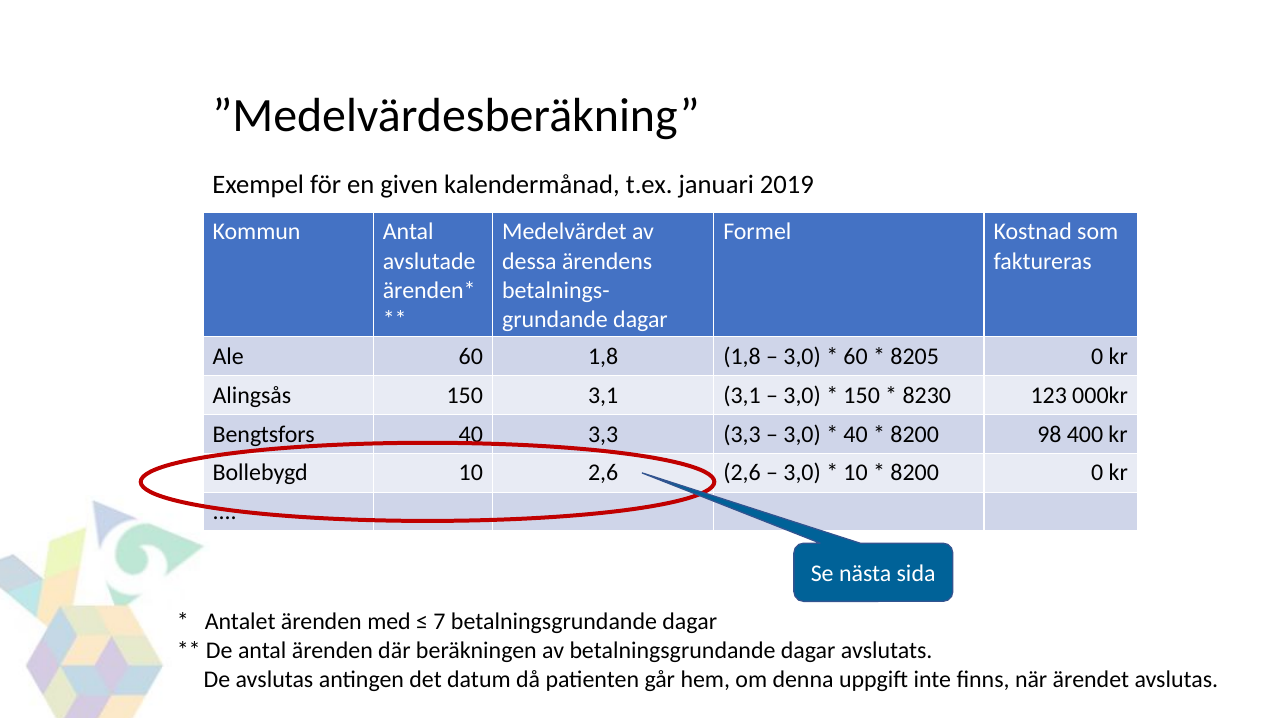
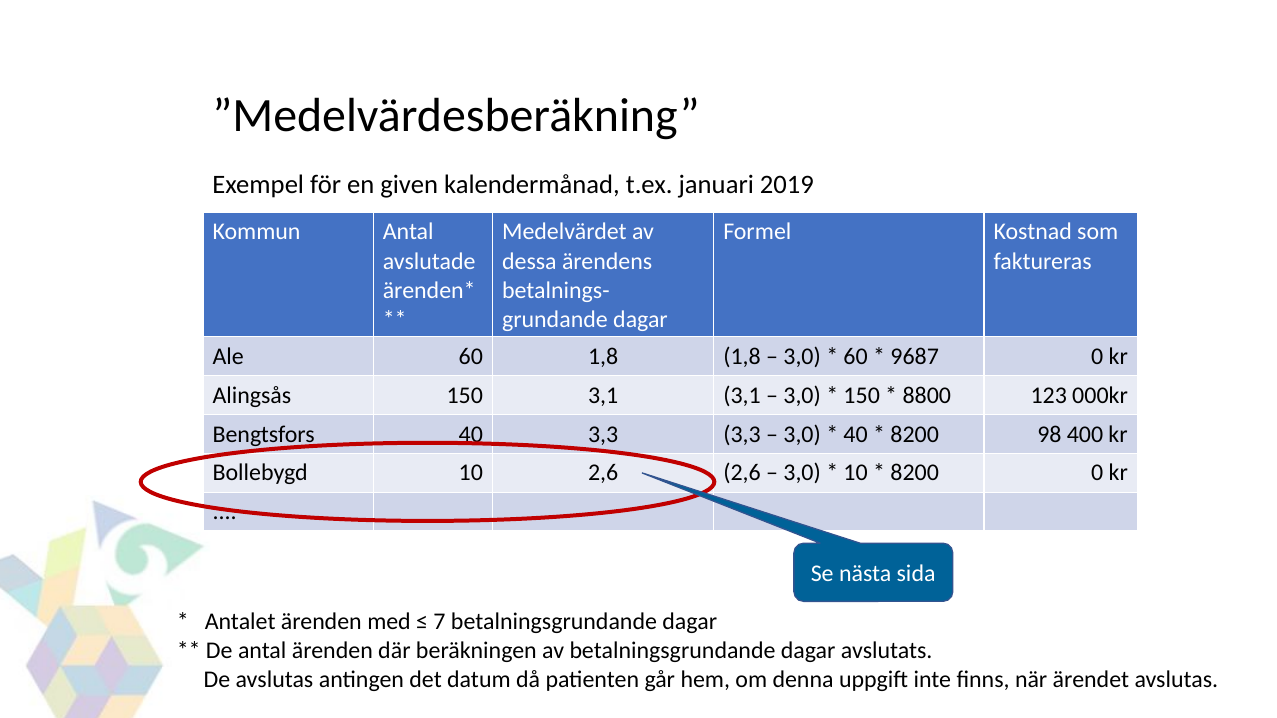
8205: 8205 -> 9687
8230: 8230 -> 8800
